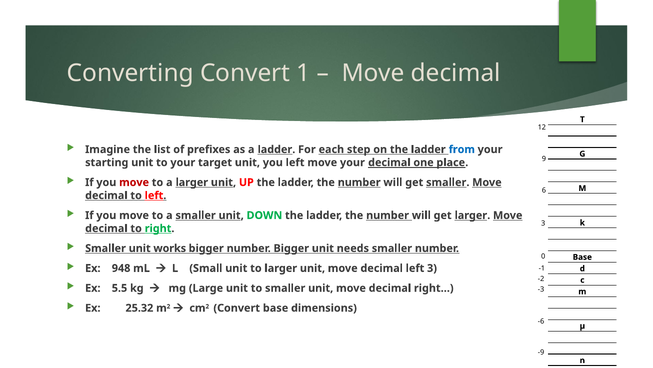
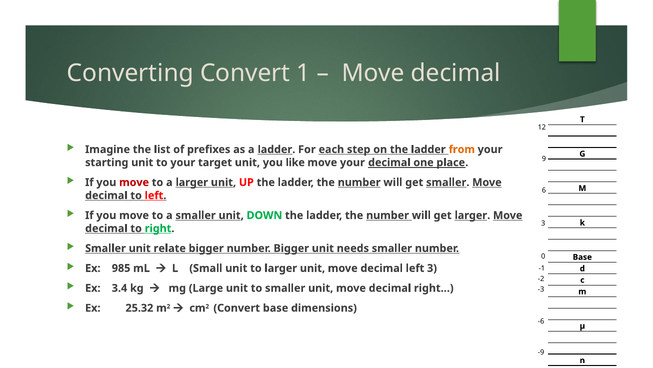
from colour: blue -> orange
you left: left -> like
works: works -> relate
948: 948 -> 985
5.5: 5.5 -> 3.4
